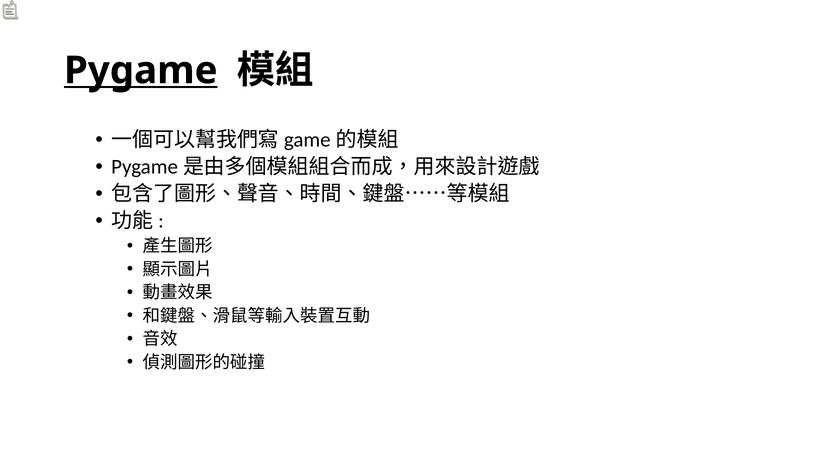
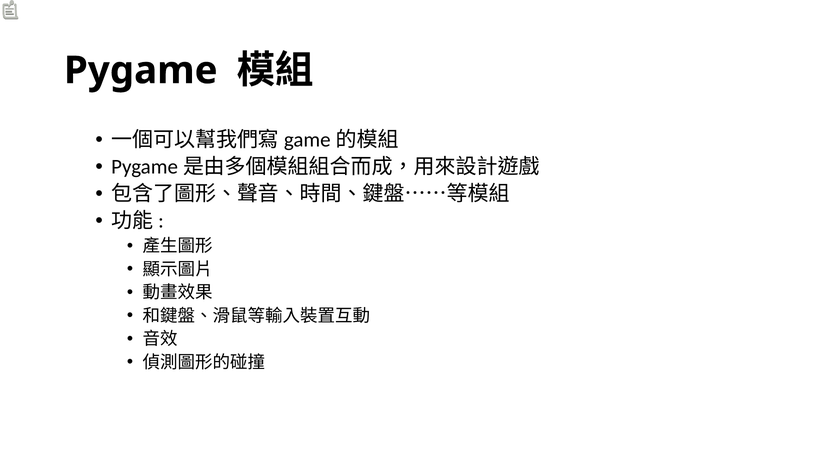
Pygame underline: present -> none
